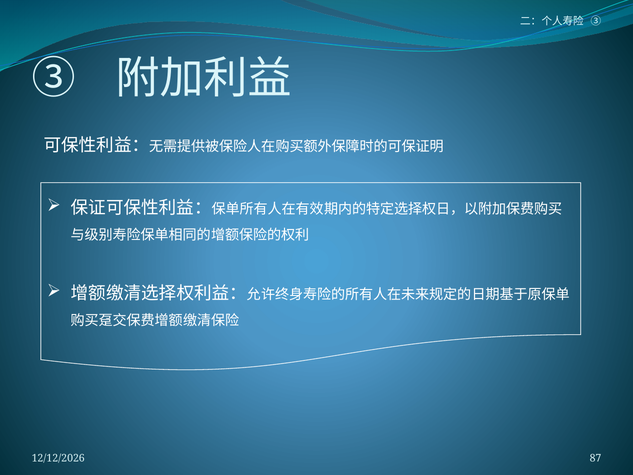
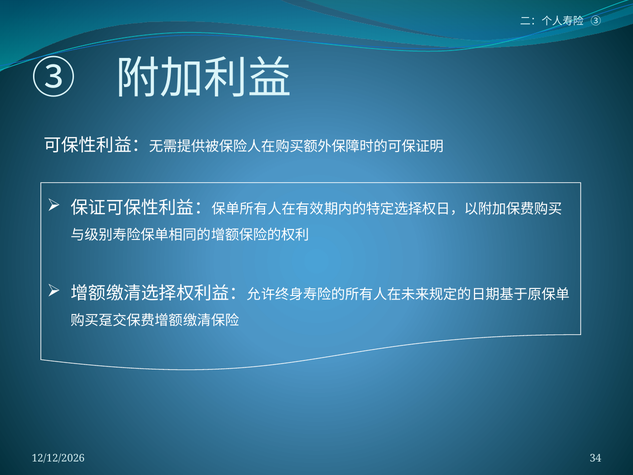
87: 87 -> 34
